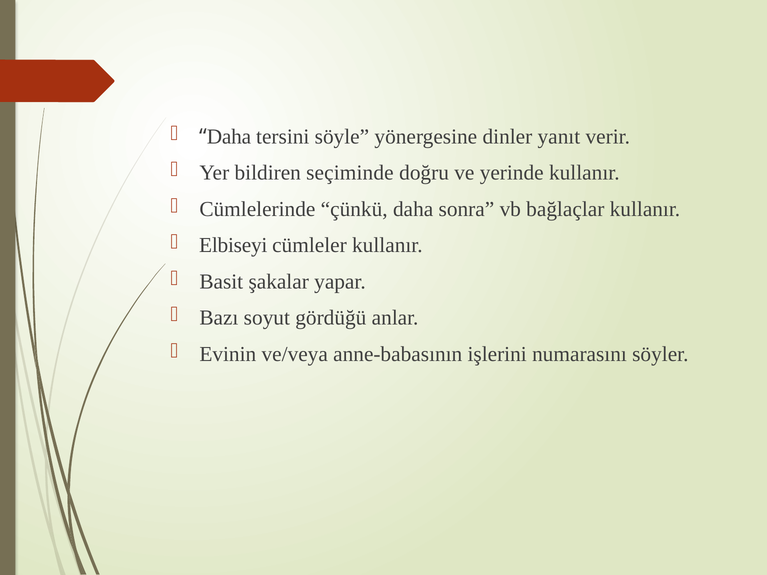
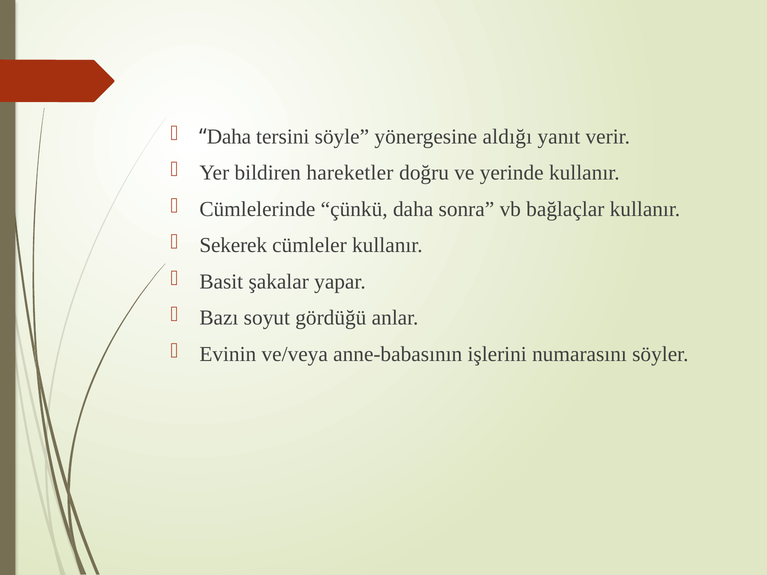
dinler: dinler -> aldığı
seçiminde: seçiminde -> hareketler
Elbiseyi: Elbiseyi -> Sekerek
